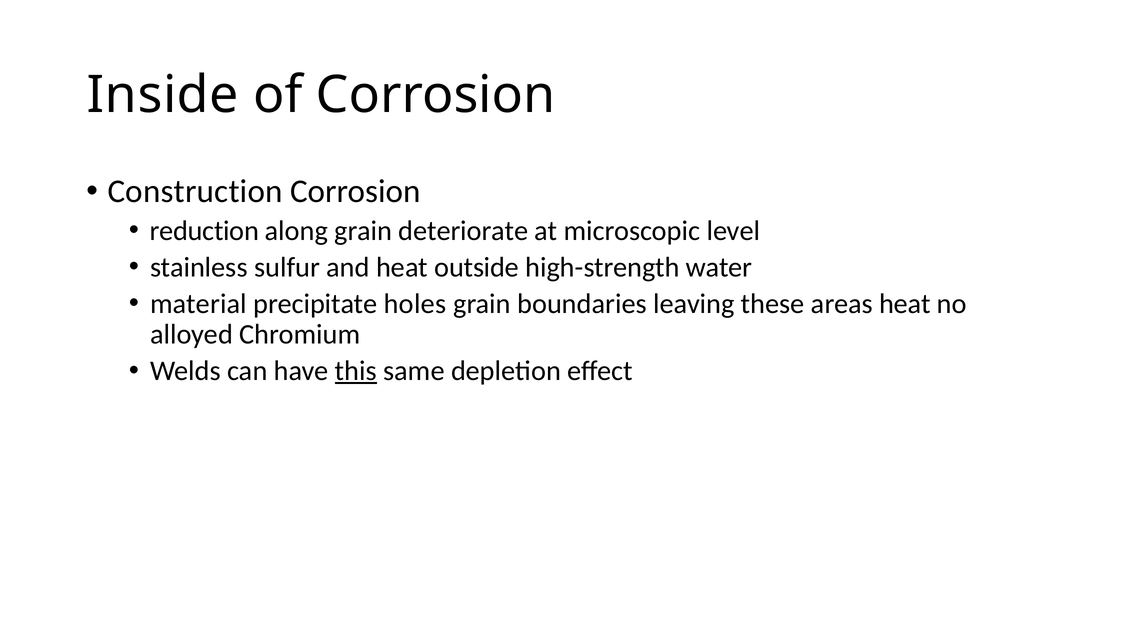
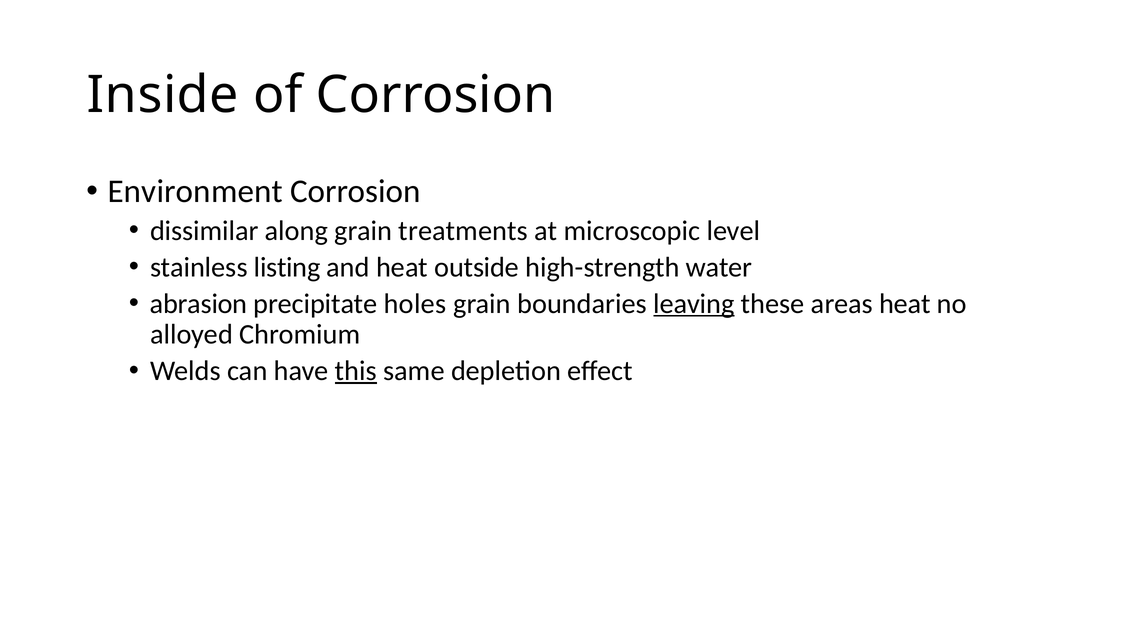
Construction: Construction -> Environment
reduction: reduction -> dissimilar
deteriorate: deteriorate -> treatments
sulfur: sulfur -> listing
material: material -> abrasion
leaving underline: none -> present
